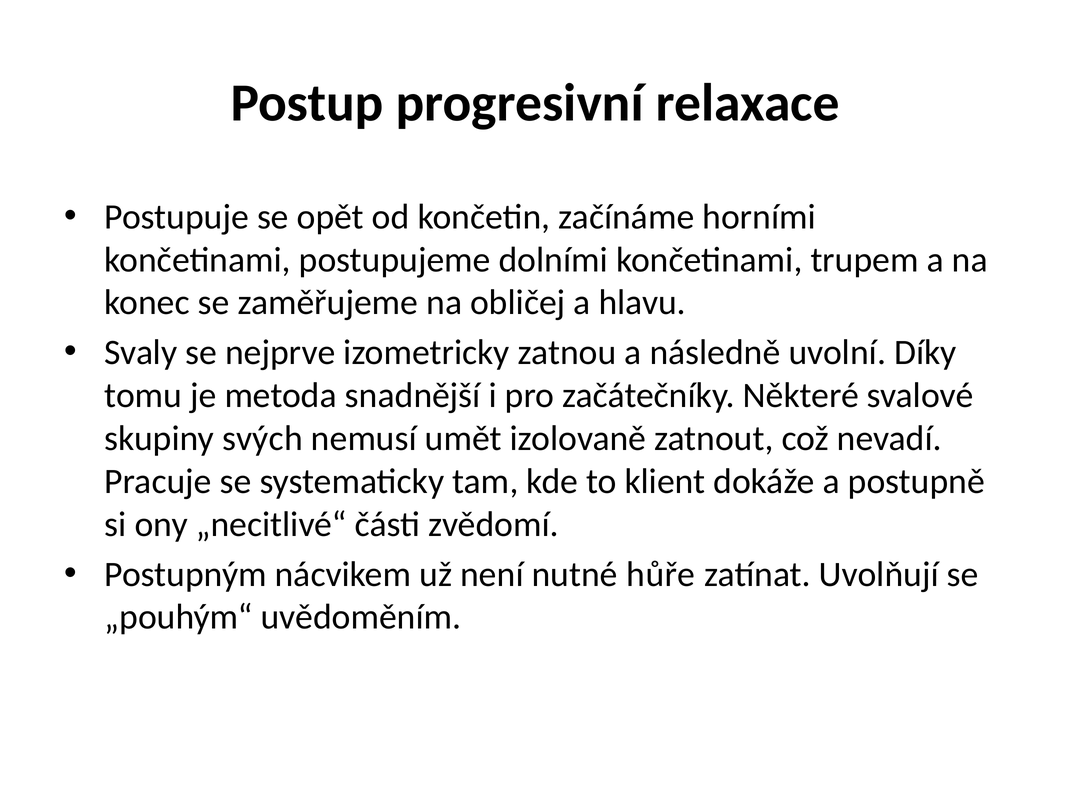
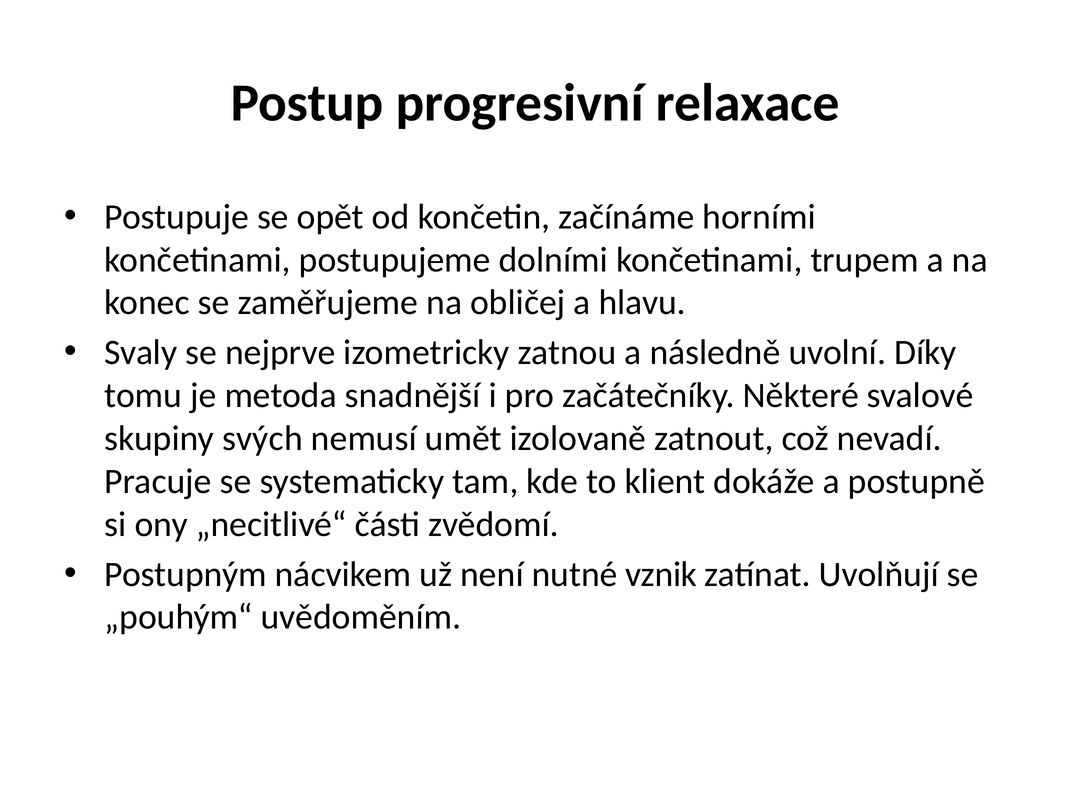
hůře: hůře -> vznik
